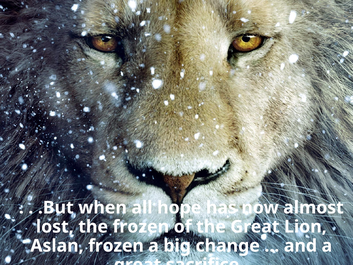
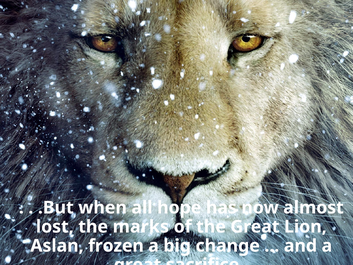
the frozen: frozen -> marks
